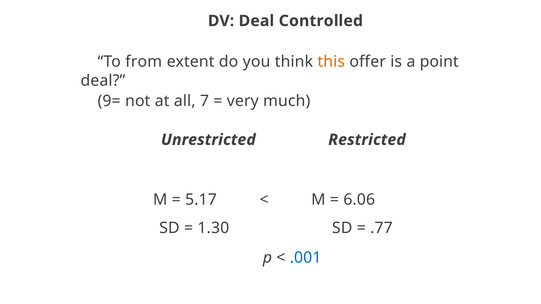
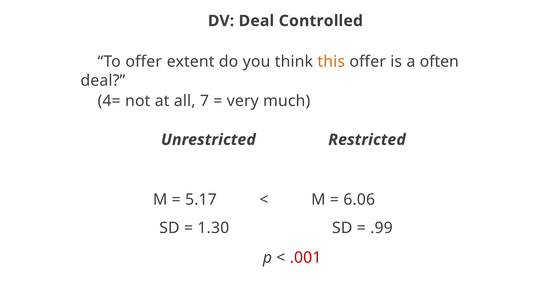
To from: from -> offer
point: point -> often
9=: 9= -> 4=
.77: .77 -> .99
.001 colour: blue -> red
